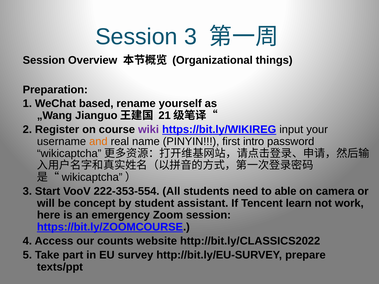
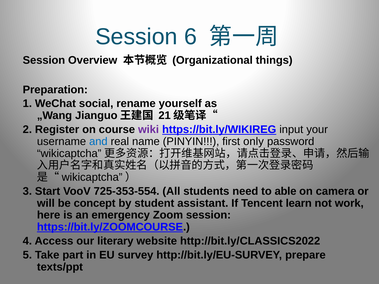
Session 3: 3 -> 6
based: based -> social
and colour: orange -> blue
intro: intro -> only
222-353-554: 222-353-554 -> 725-353-554
counts: counts -> literary
